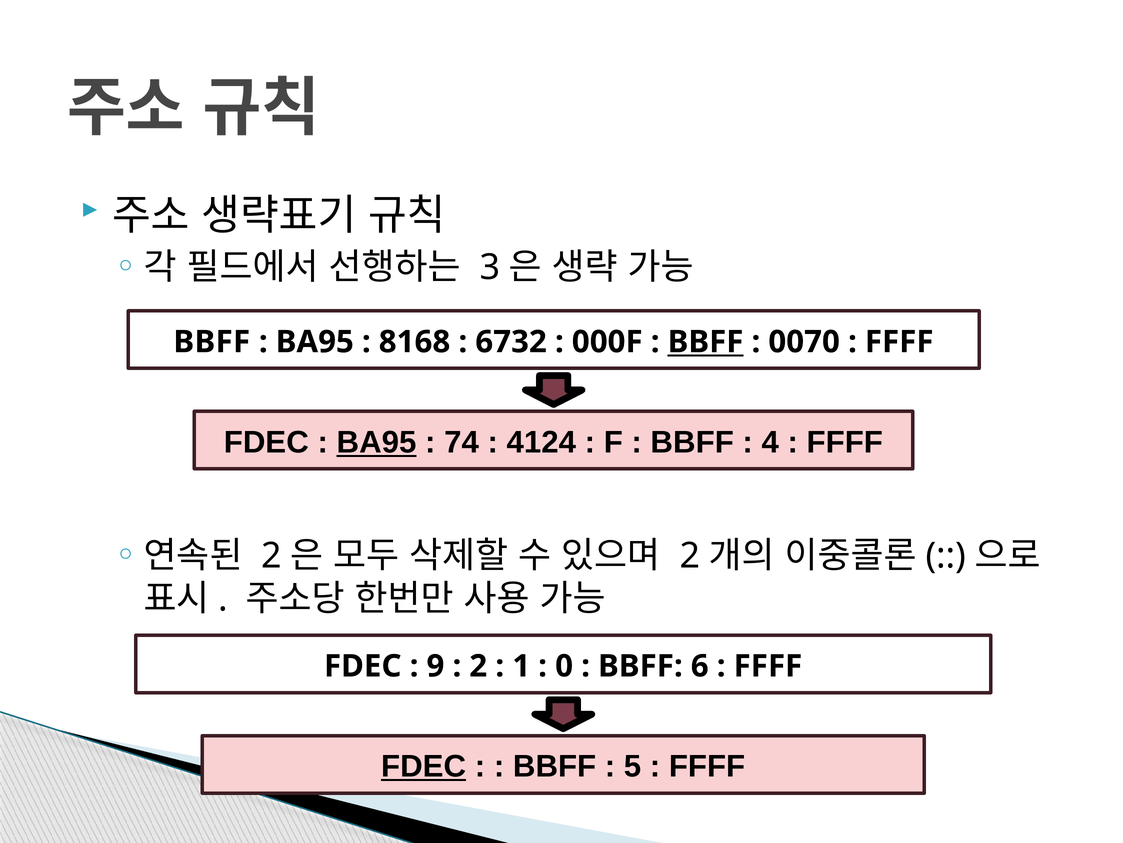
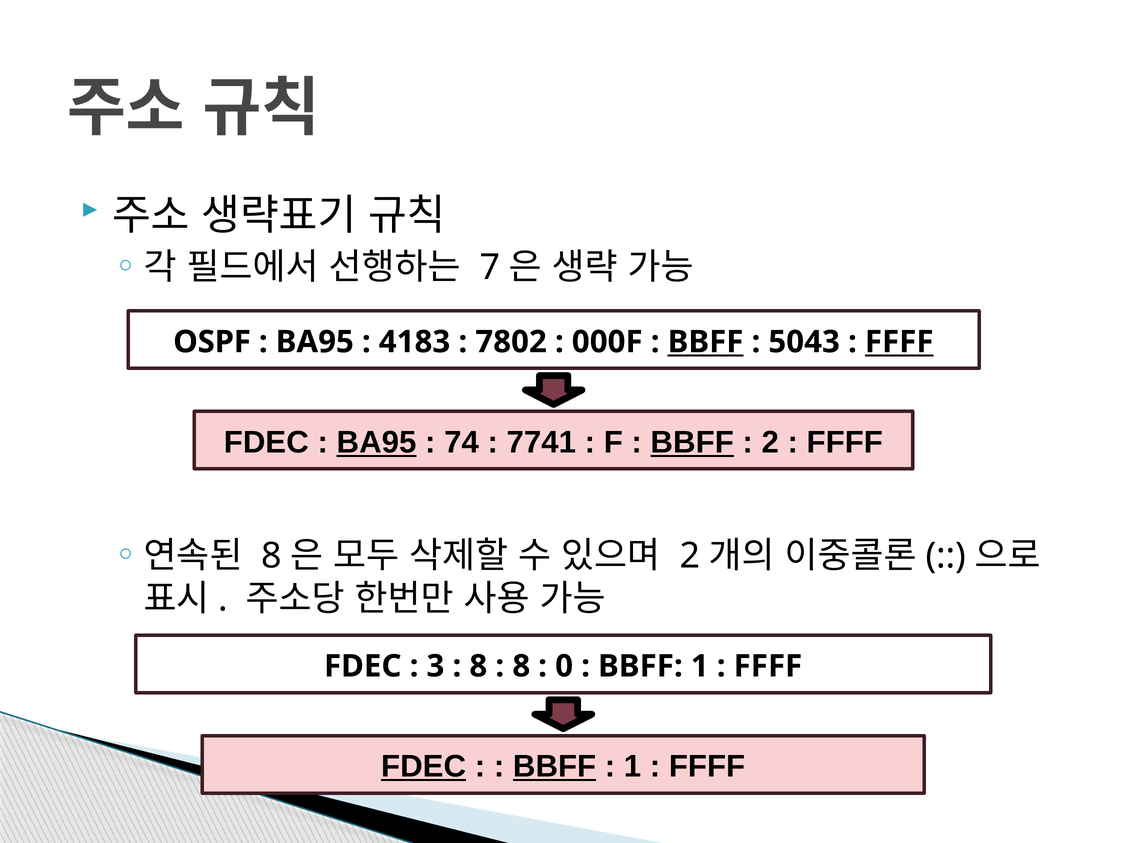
3: 3 -> 7
BBFF at (212, 342): BBFF -> OSPF
8168: 8168 -> 4183
6732: 6732 -> 7802
0070: 0070 -> 5043
FFFF at (899, 342) underline: none -> present
4124: 4124 -> 7741
BBFF at (692, 442) underline: none -> present
4 at (770, 442): 4 -> 2
2 at (272, 555): 2 -> 8
9: 9 -> 3
2 at (478, 666): 2 -> 8
1 at (521, 666): 1 -> 8
BBFF 6: 6 -> 1
BBFF at (555, 766) underline: none -> present
5 at (633, 766): 5 -> 1
